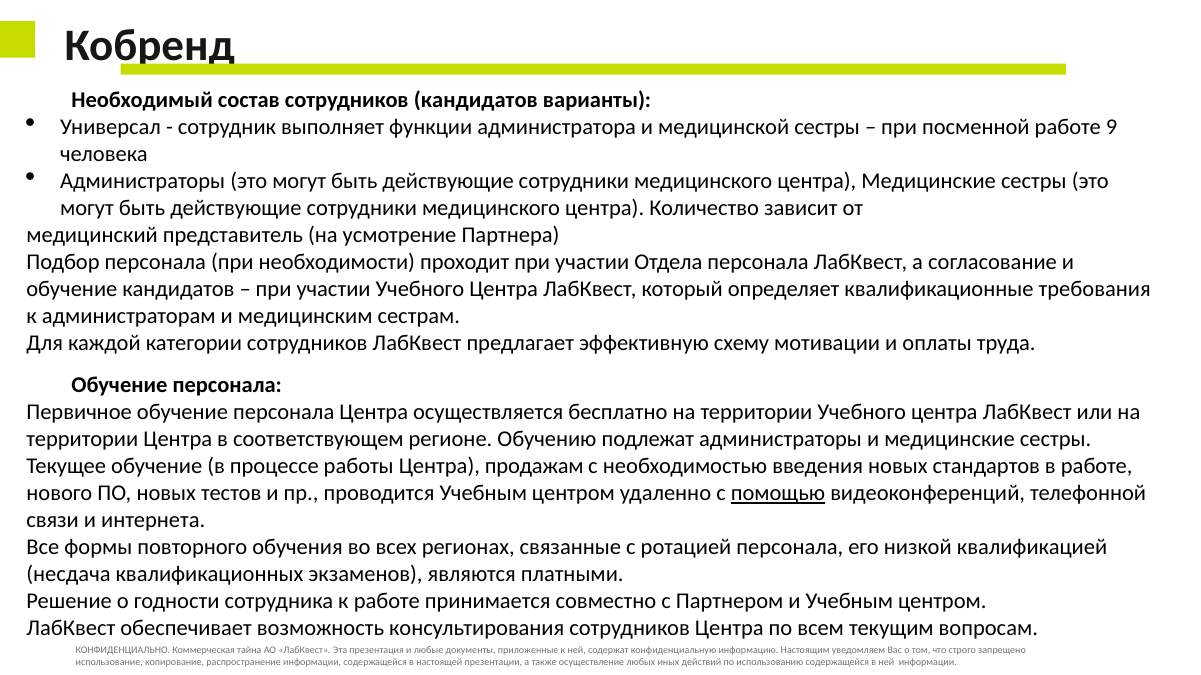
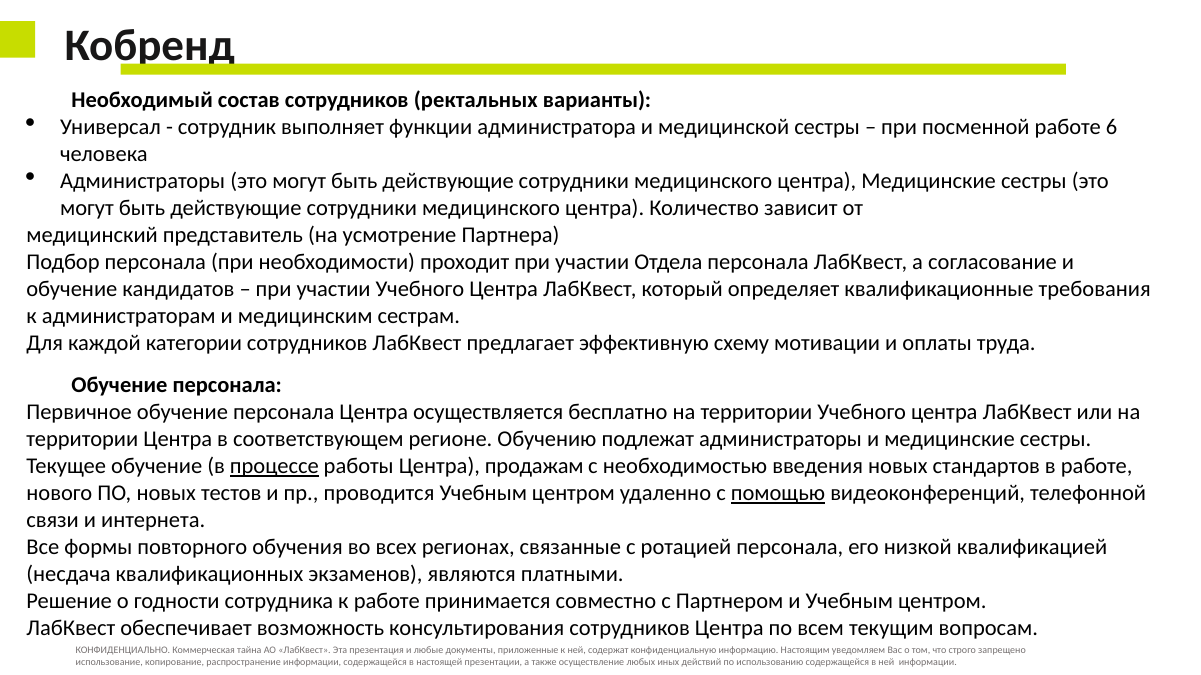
сотрудников кандидатов: кандидатов -> ректальных
9: 9 -> 6
процессе underline: none -> present
